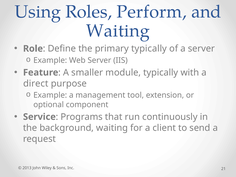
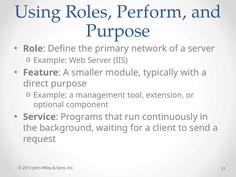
Waiting at (118, 31): Waiting -> Purpose
primary typically: typically -> network
